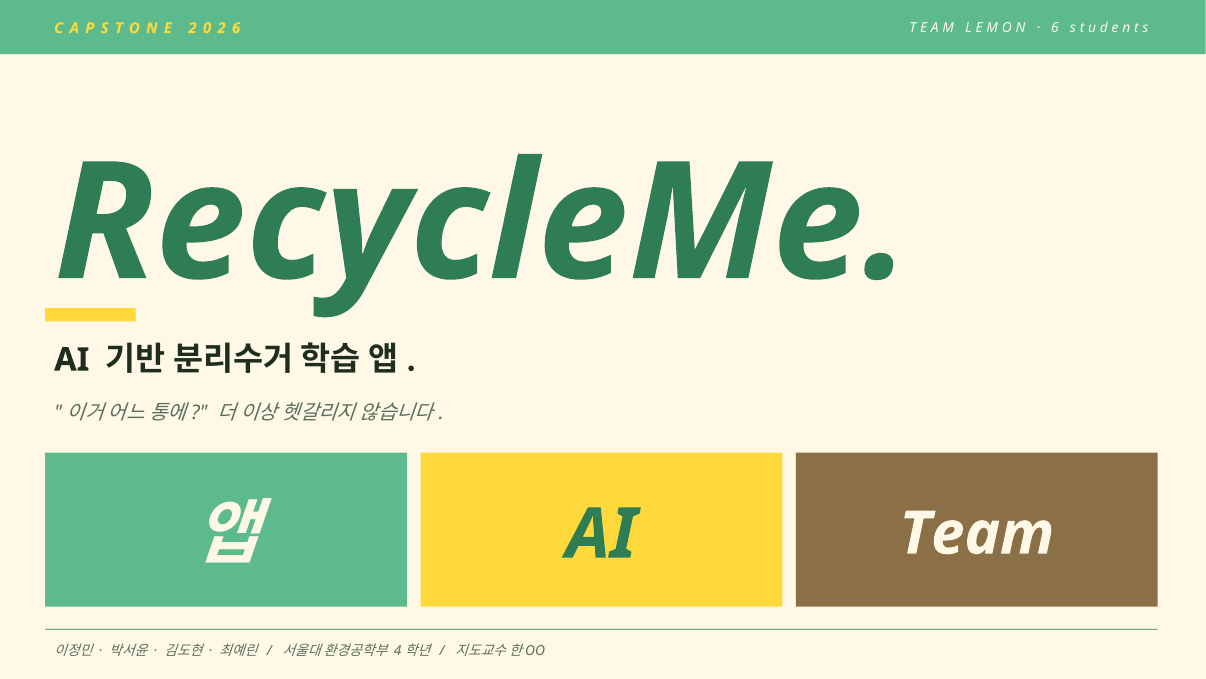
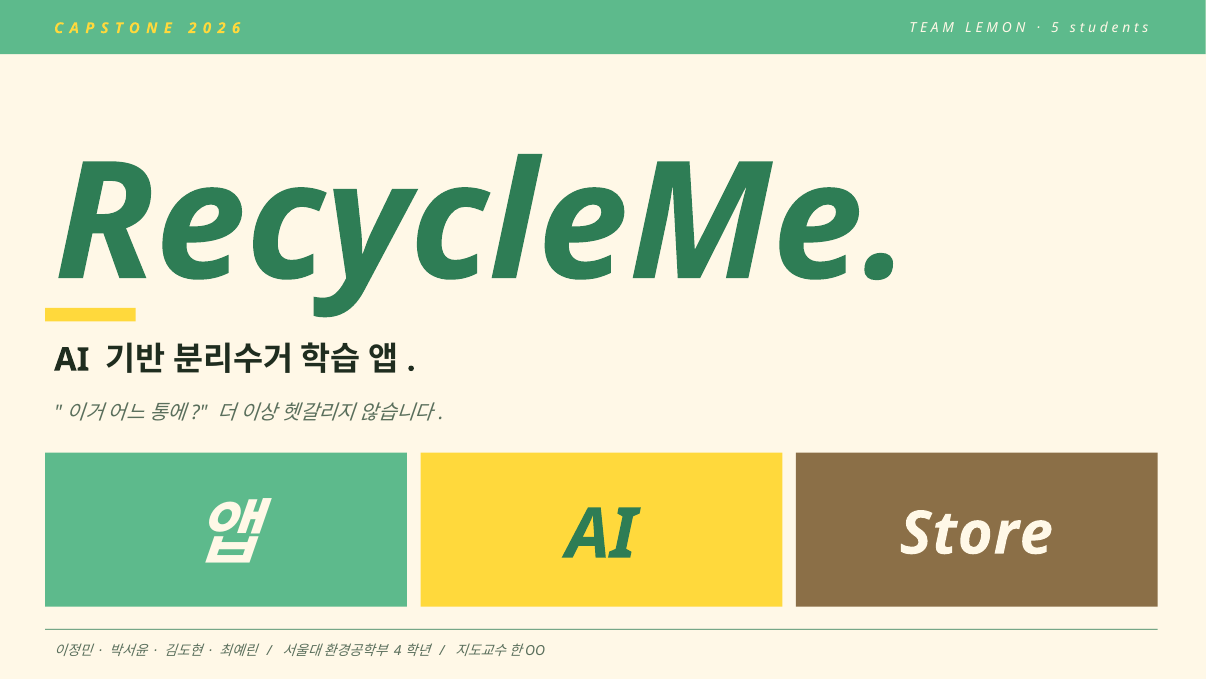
6 at (1055, 28): 6 -> 5
Team: Team -> Store
